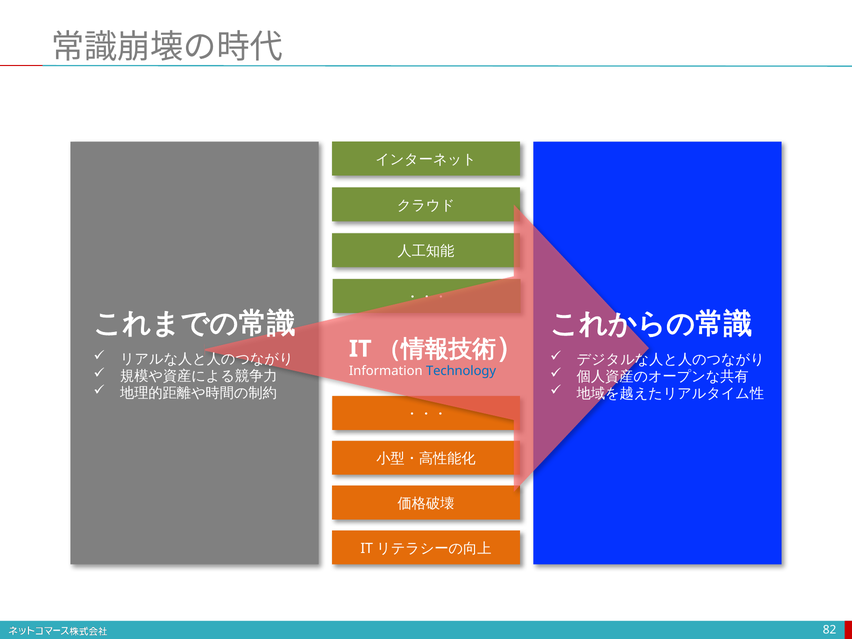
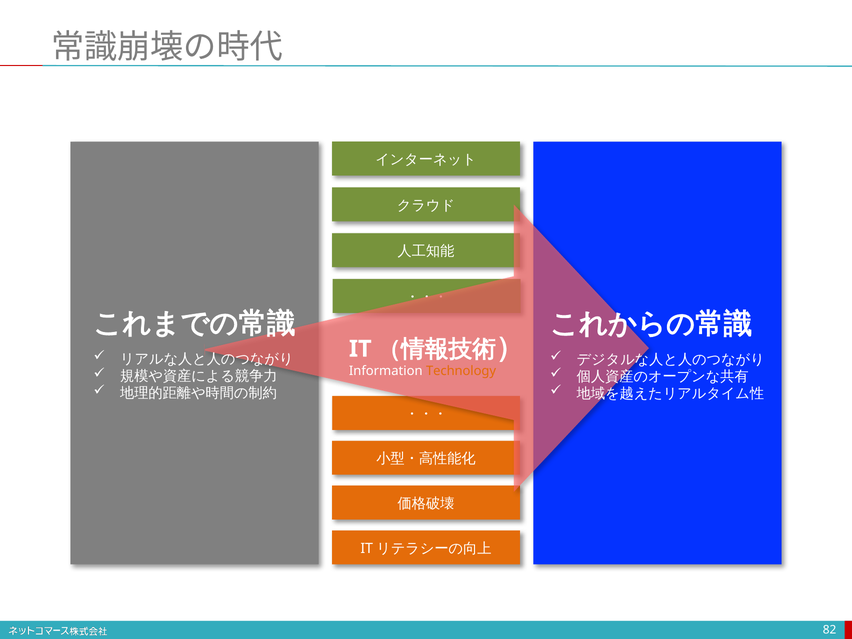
Technology colour: blue -> orange
